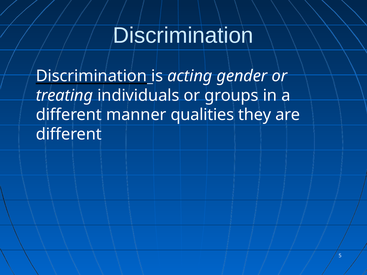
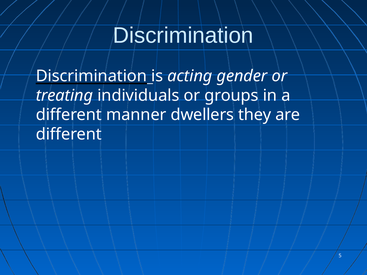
qualities: qualities -> dwellers
